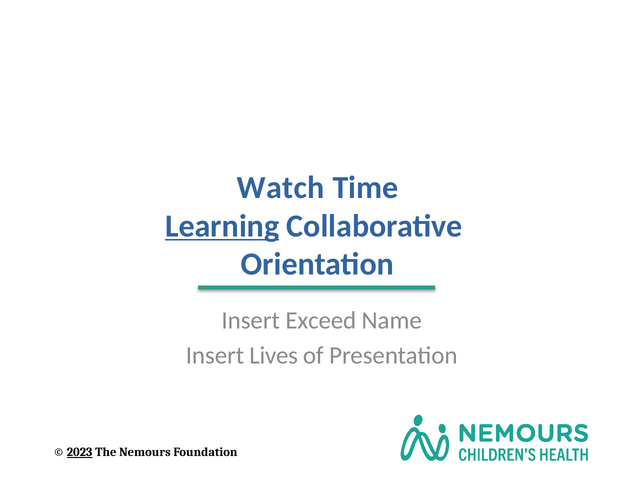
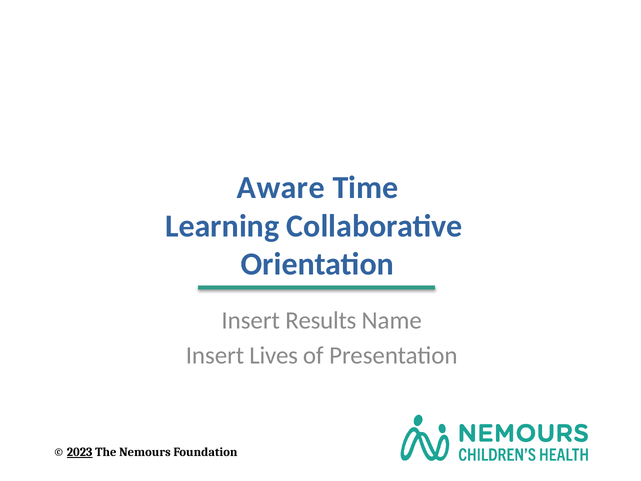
Watch: Watch -> Aware
Learning underline: present -> none
Exceed: Exceed -> Results
